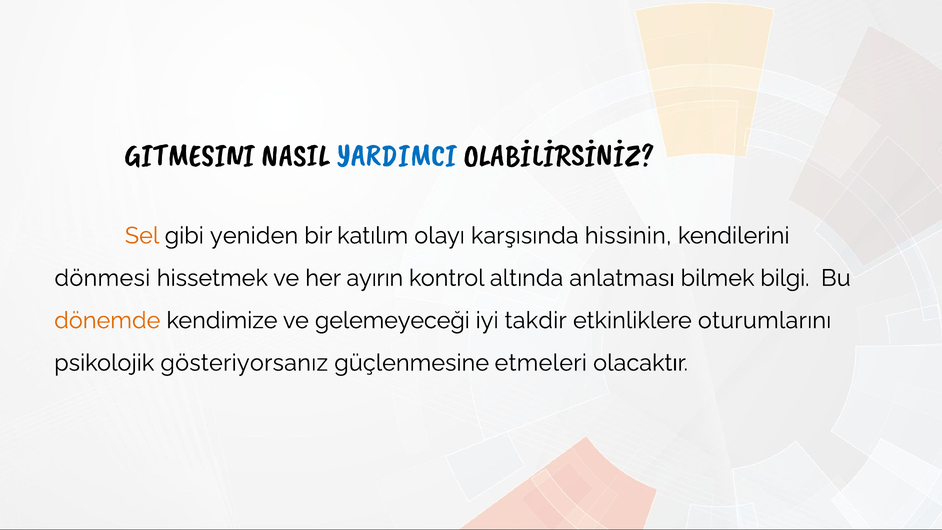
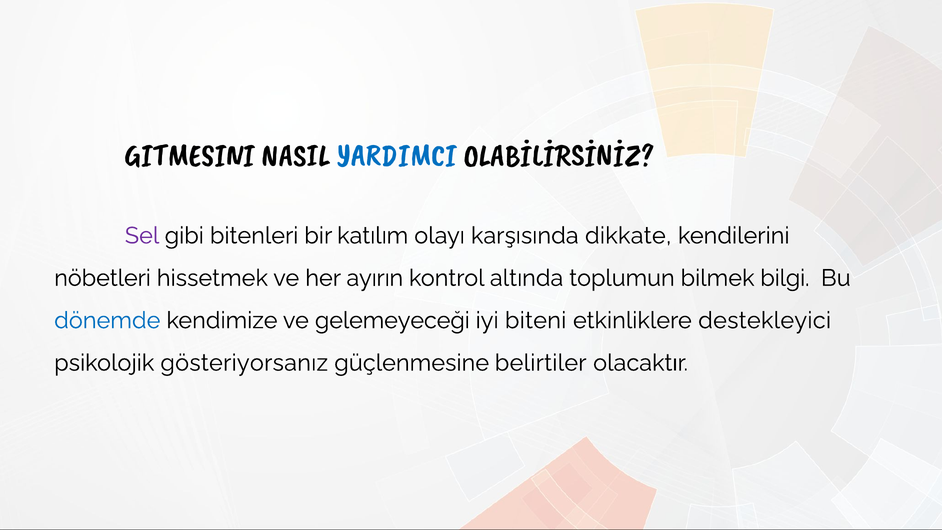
Sel colour: orange -> purple
yeniden: yeniden -> bitenleri
hissinin: hissinin -> dikkate
dönmesi: dönmesi -> nöbetleri
anlatması: anlatması -> toplumun
dönemde colour: orange -> blue
takdir: takdir -> biteni
oturumlarını: oturumlarını -> destekleyici
etmeleri: etmeleri -> belirtiler
